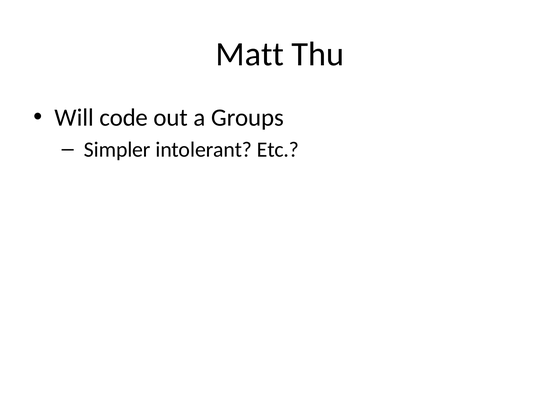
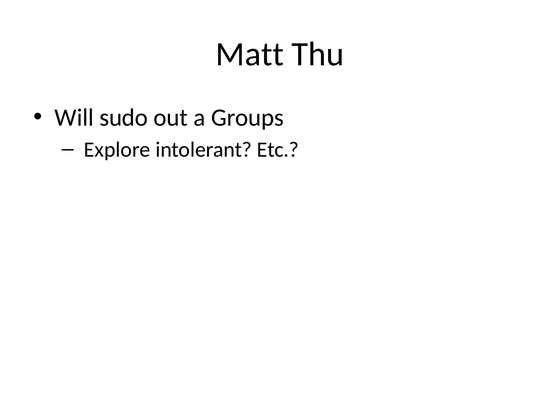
code: code -> sudo
Simpler: Simpler -> Explore
